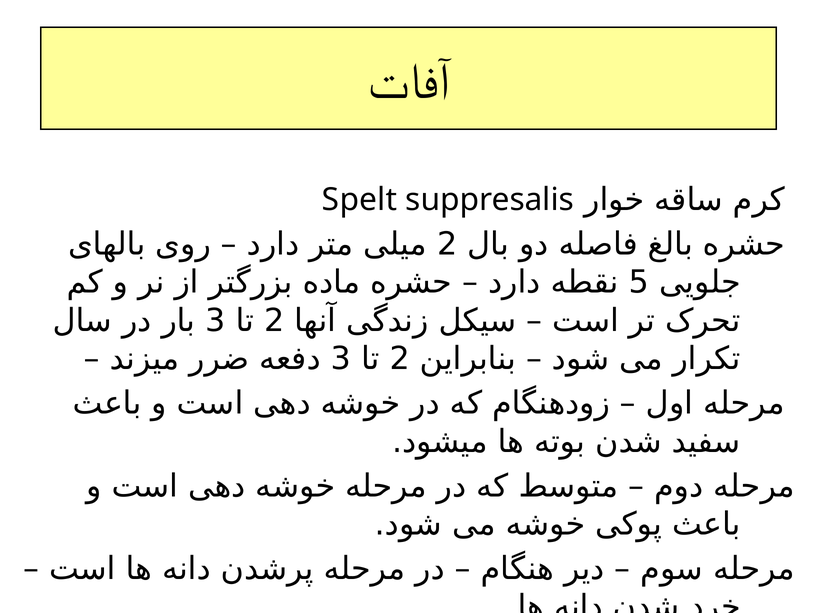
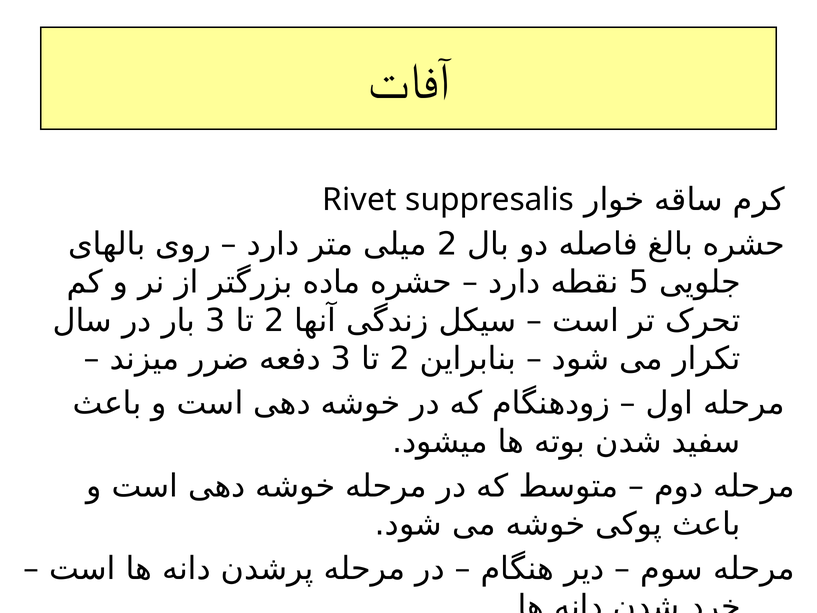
Spelt: Spelt -> Rivet
